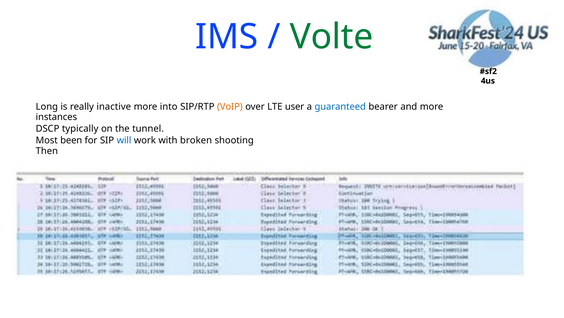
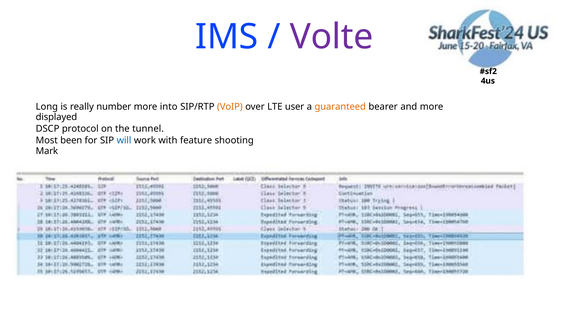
Volte colour: green -> purple
inactive: inactive -> number
guaranteed colour: blue -> orange
instances: instances -> displayed
typically: typically -> protocol
broken: broken -> feature
Then: Then -> Mark
